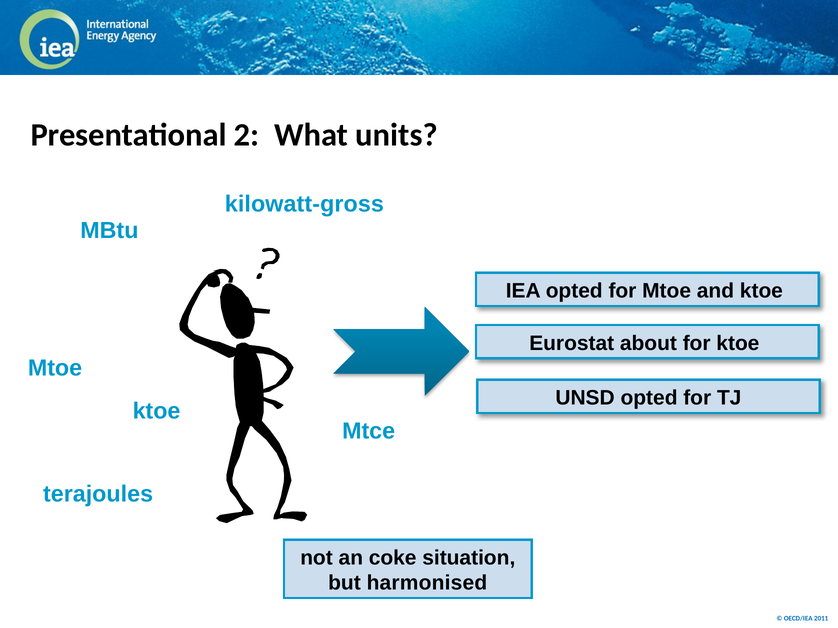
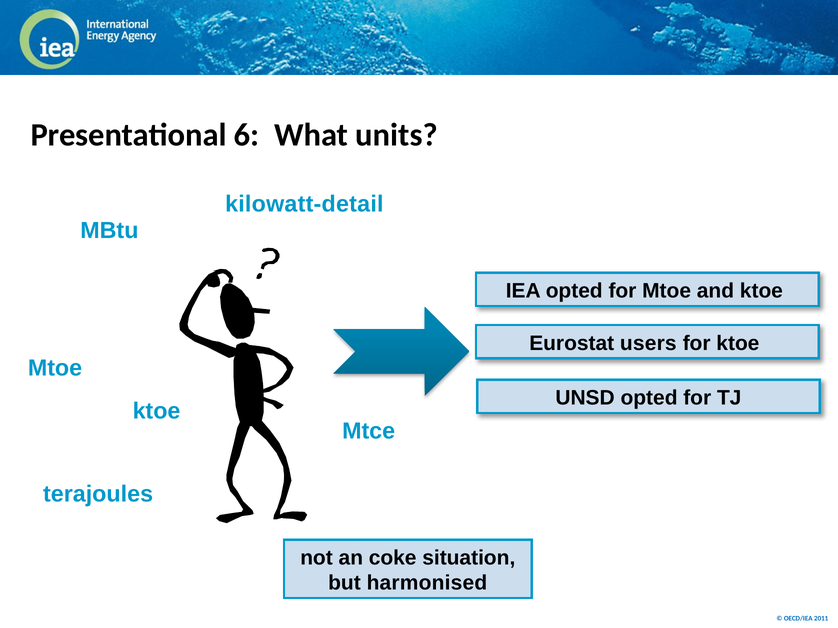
2: 2 -> 6
kilowatt-gross: kilowatt-gross -> kilowatt-detail
about: about -> users
